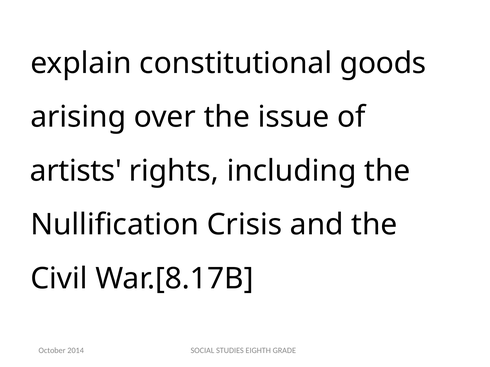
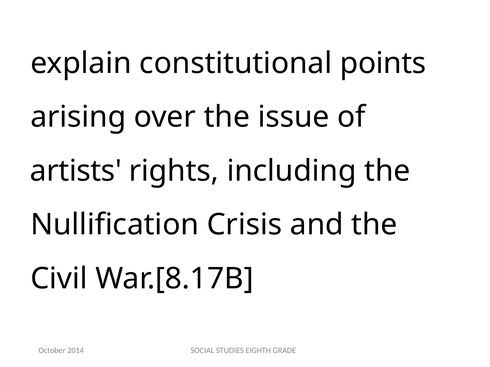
goods: goods -> points
